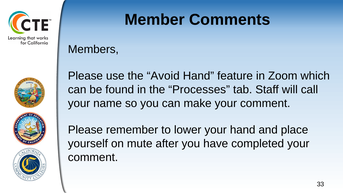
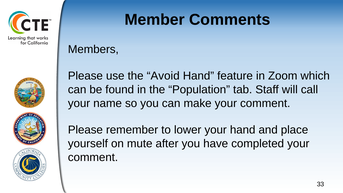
Processes: Processes -> Population
